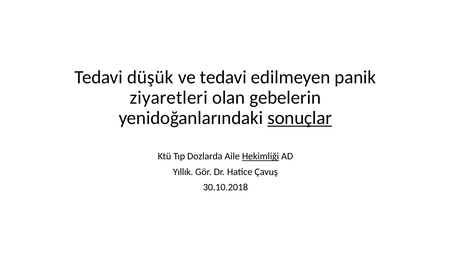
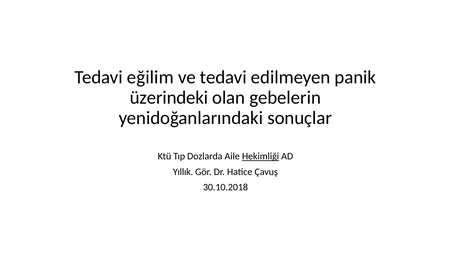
düşük: düşük -> eğilim
ziyaretleri: ziyaretleri -> üzerindeki
sonuçlar underline: present -> none
